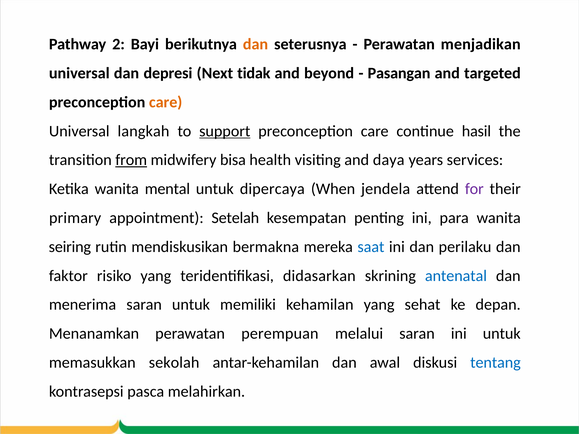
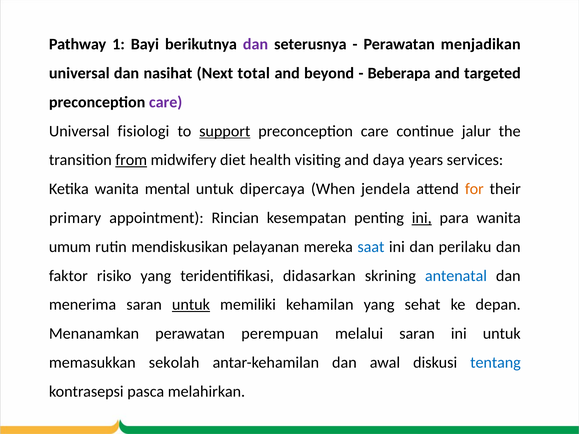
2: 2 -> 1
dan at (255, 44) colour: orange -> purple
depresi: depresi -> nasihat
tidak: tidak -> total
Pasangan: Pasangan -> Beberapa
care at (166, 102) colour: orange -> purple
langkah: langkah -> fisiologi
hasil: hasil -> jalur
bisa: bisa -> diet
for colour: purple -> orange
Setelah: Setelah -> Rincian
ini at (422, 218) underline: none -> present
seiring: seiring -> umum
bermakna: bermakna -> pelayanan
untuk at (191, 305) underline: none -> present
